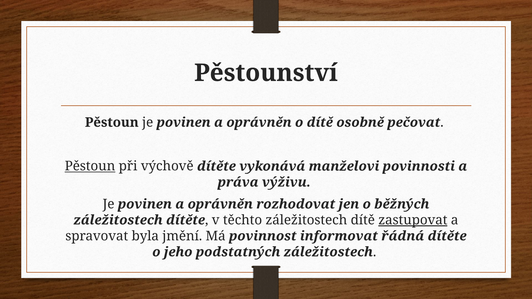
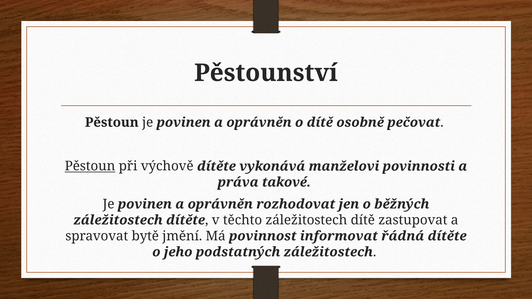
výživu: výživu -> takové
zastupovat underline: present -> none
byla: byla -> bytě
